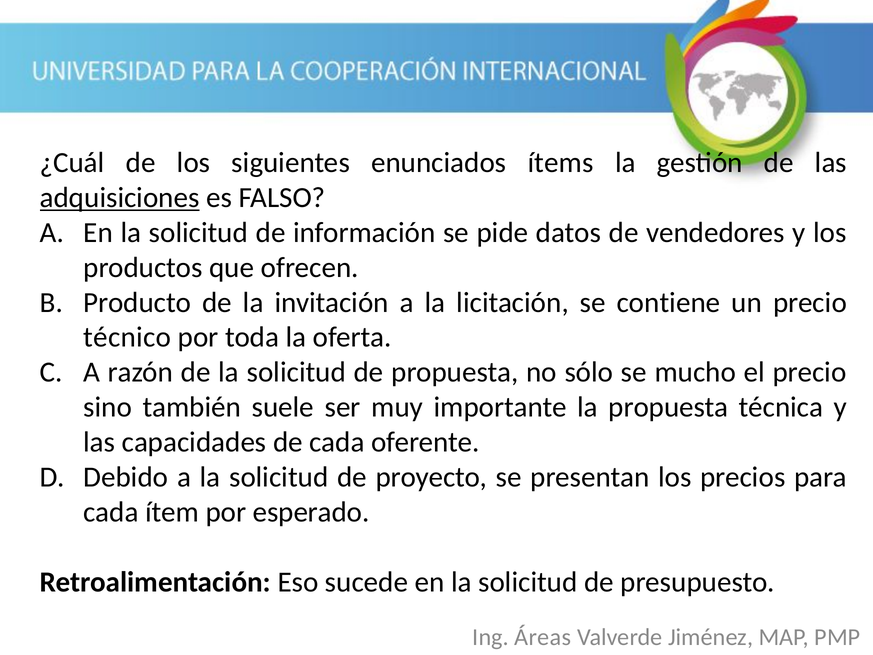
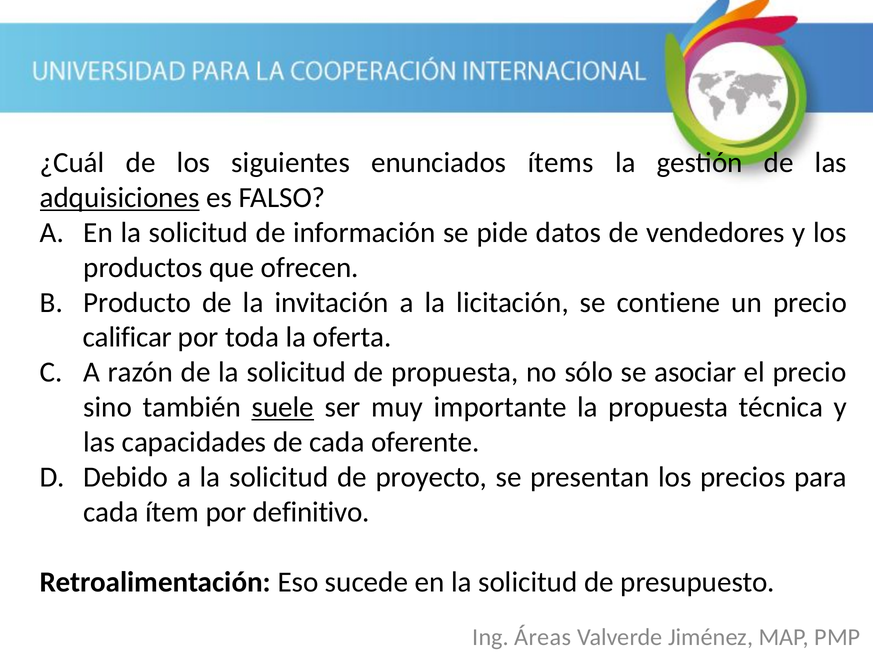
técnico: técnico -> calificar
mucho: mucho -> asociar
suele underline: none -> present
esperado: esperado -> definitivo
